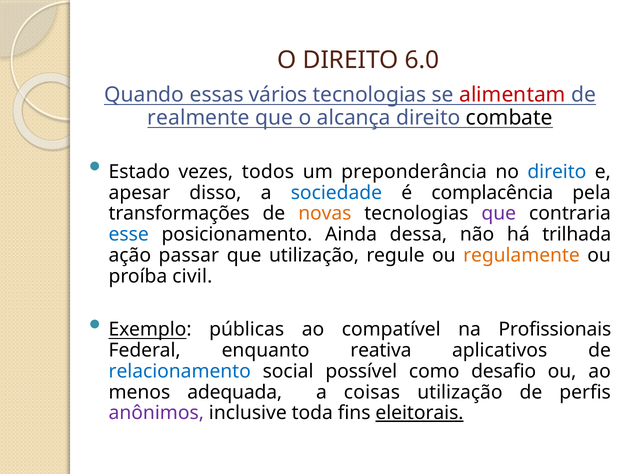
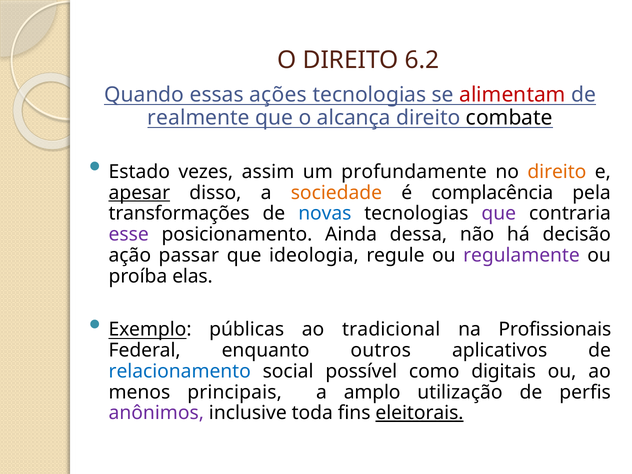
6.0: 6.0 -> 6.2
vários: vários -> ações
todos: todos -> assim
preponderância: preponderância -> profundamente
direito at (557, 172) colour: blue -> orange
apesar underline: none -> present
sociedade colour: blue -> orange
novas colour: orange -> blue
esse colour: blue -> purple
trilhada: trilhada -> decisão
que utilização: utilização -> ideologia
regulamente colour: orange -> purple
civil: civil -> elas
compatível: compatível -> tradicional
reativa: reativa -> outros
desafio: desafio -> digitais
adequada: adequada -> principais
coisas: coisas -> amplo
